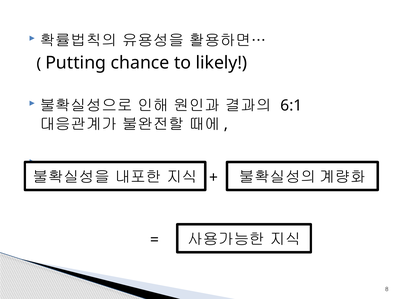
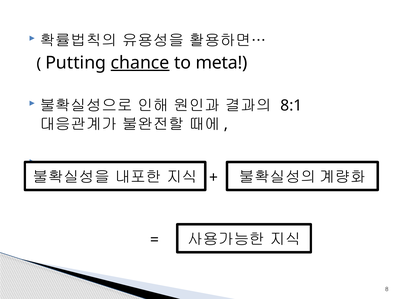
chance underline: none -> present
likely: likely -> meta
6:1: 6:1 -> 8:1
